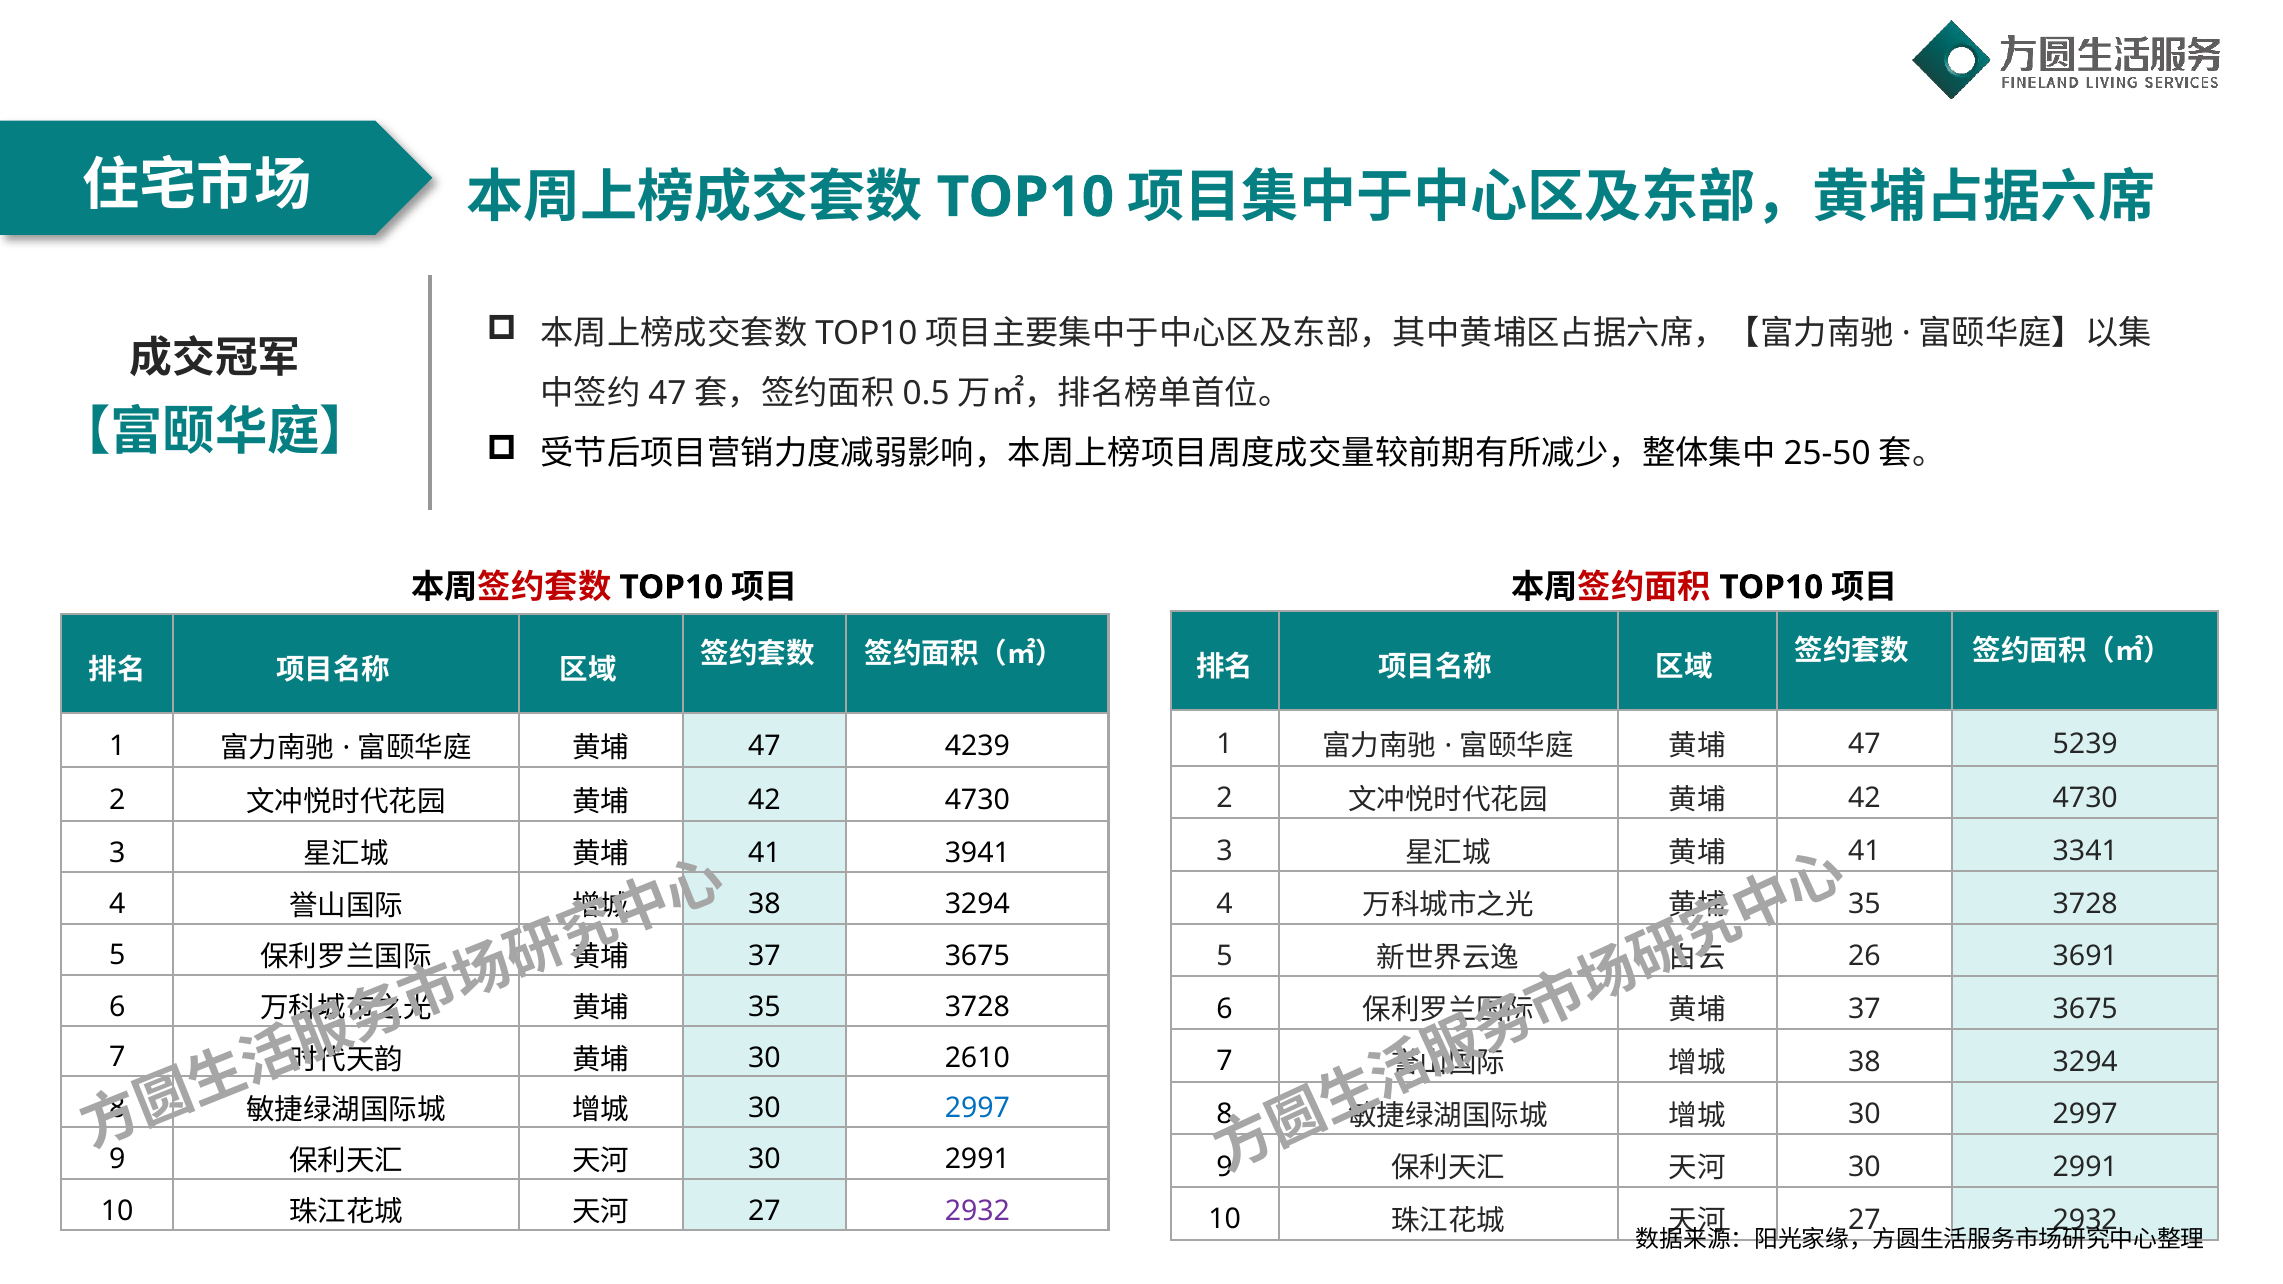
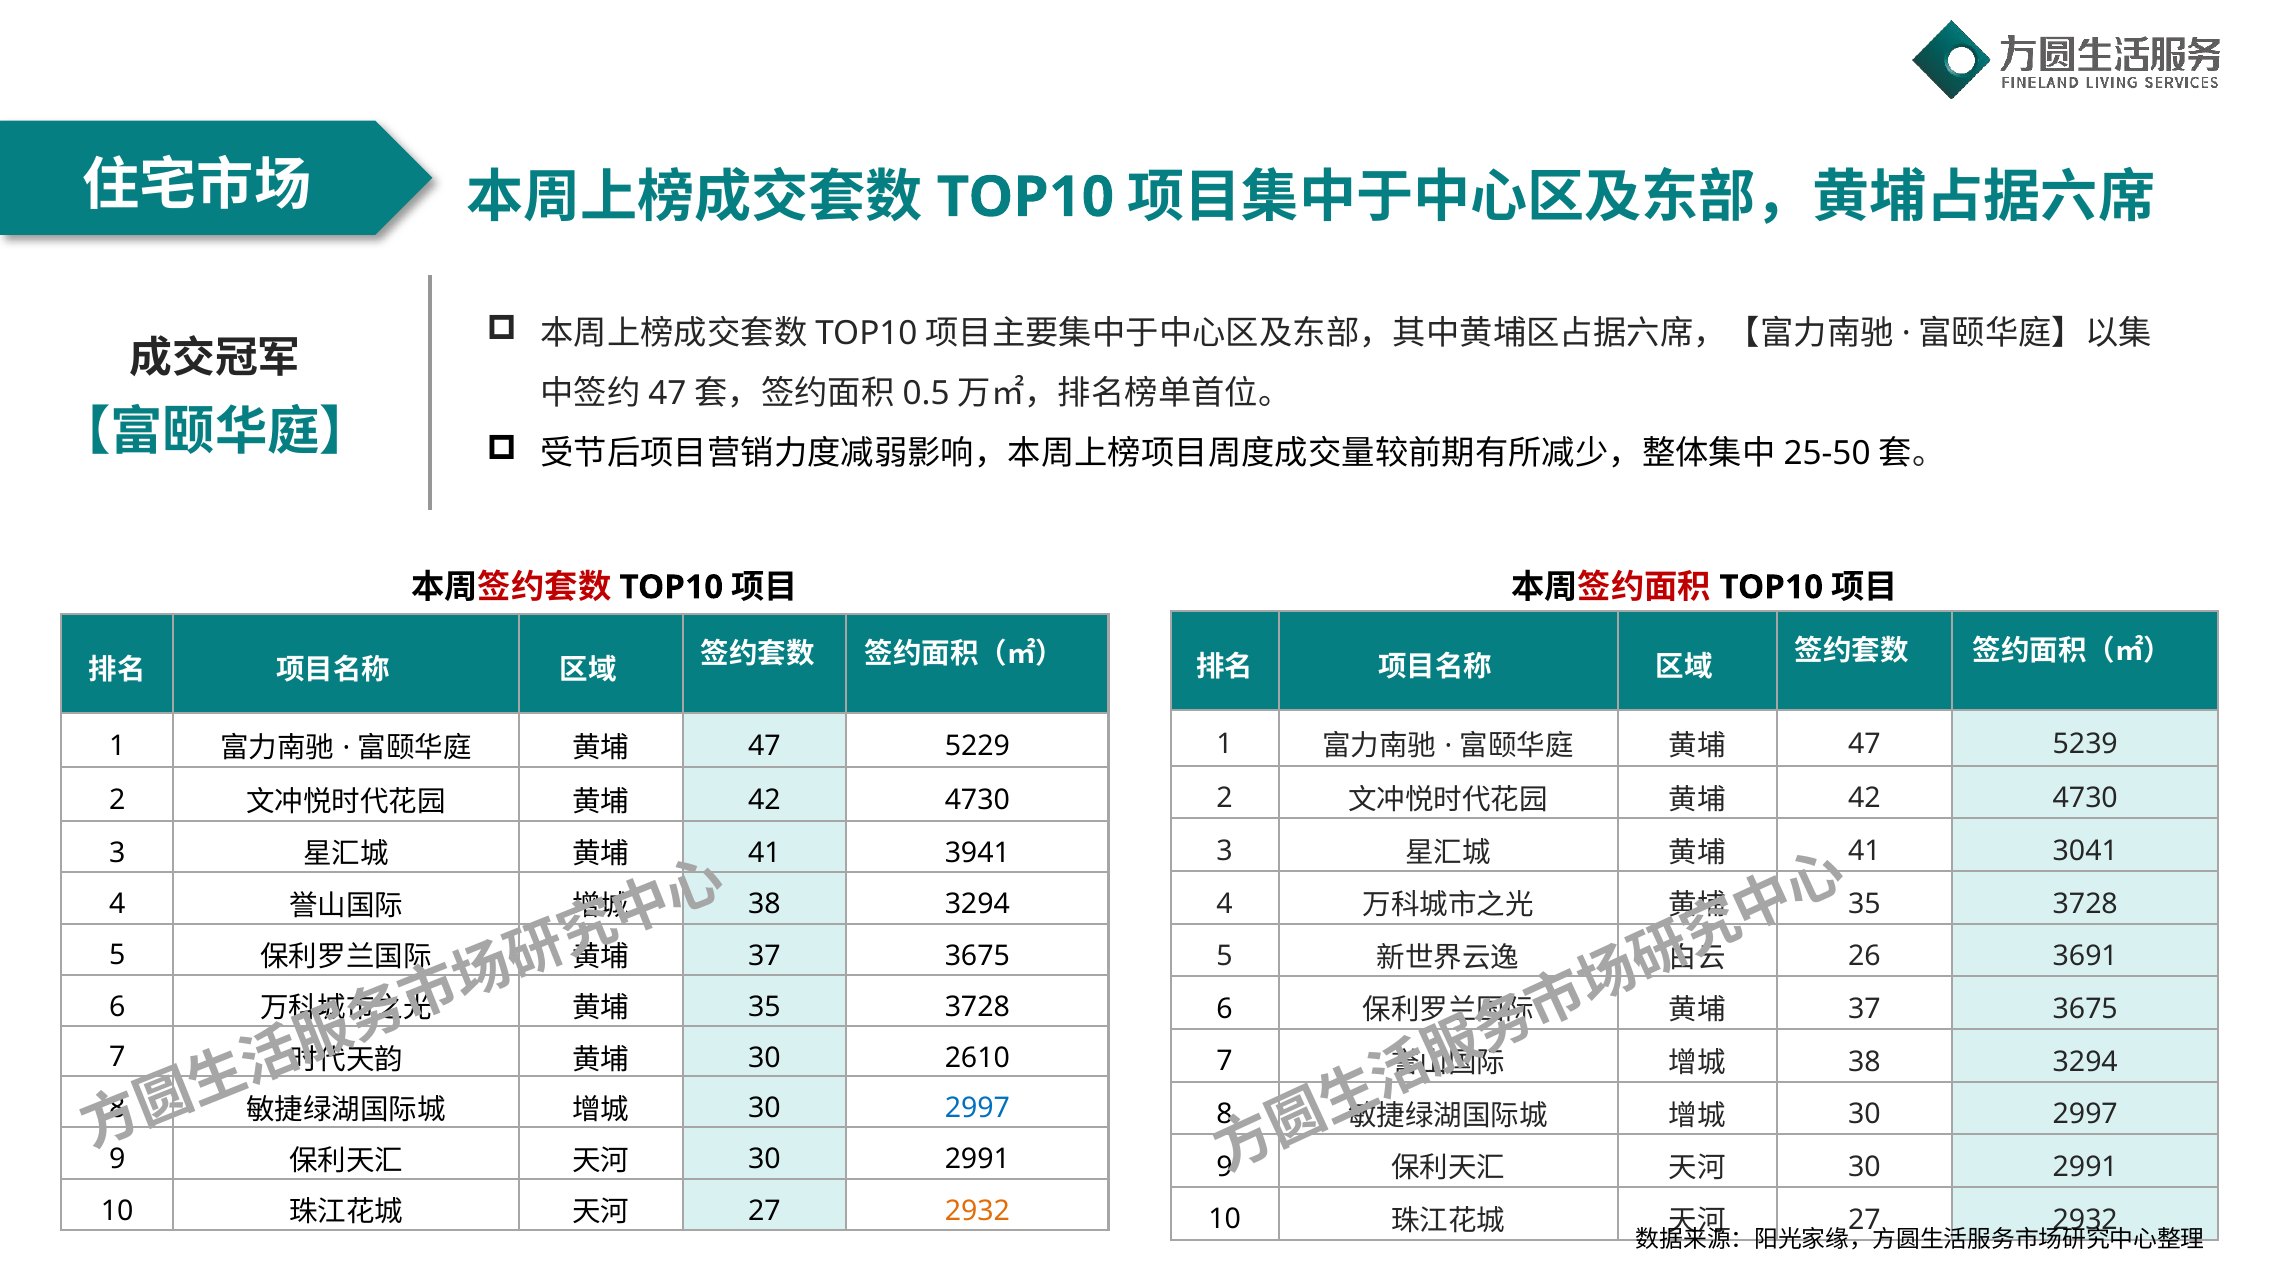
4239: 4239 -> 5229
3341: 3341 -> 3041
2932 at (977, 1211) colour: purple -> orange
